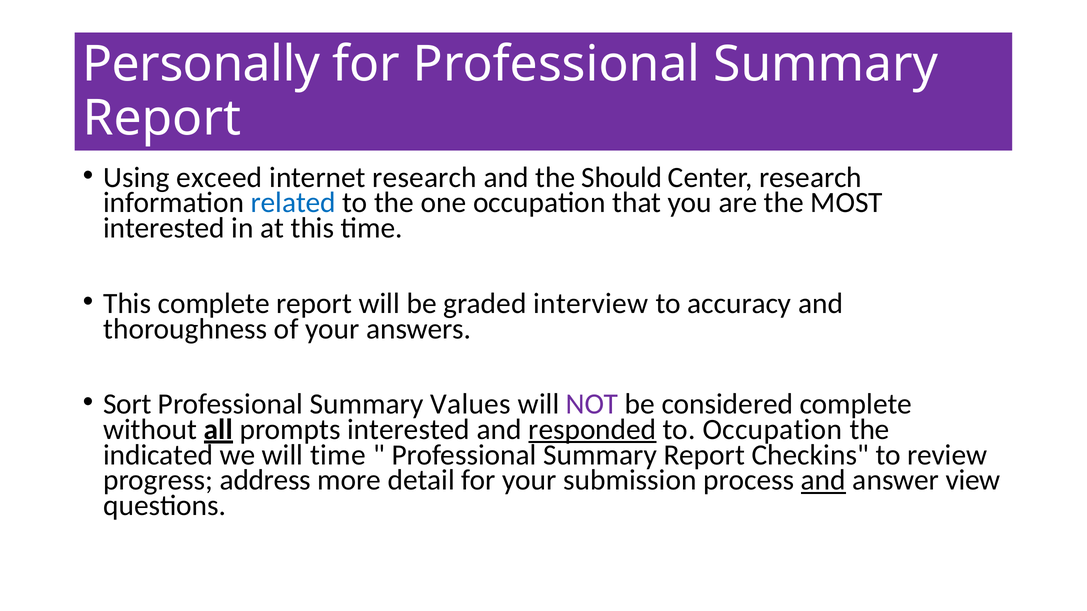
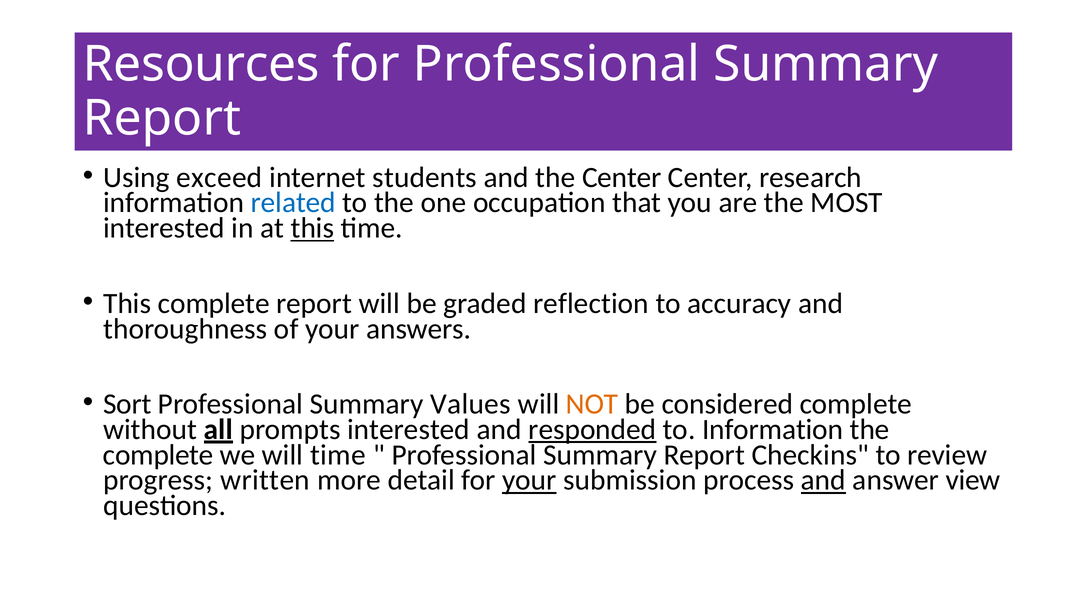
Personally: Personally -> Resources
internet research: research -> students
the Should: Should -> Center
this at (312, 228) underline: none -> present
interview: interview -> reflection
NOT colour: purple -> orange
to Occupation: Occupation -> Information
indicated at (158, 455): indicated -> complete
address: address -> written
your at (529, 481) underline: none -> present
